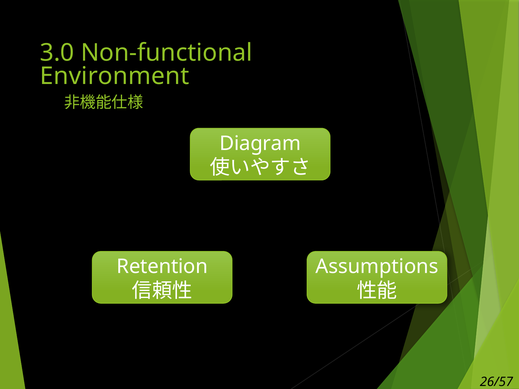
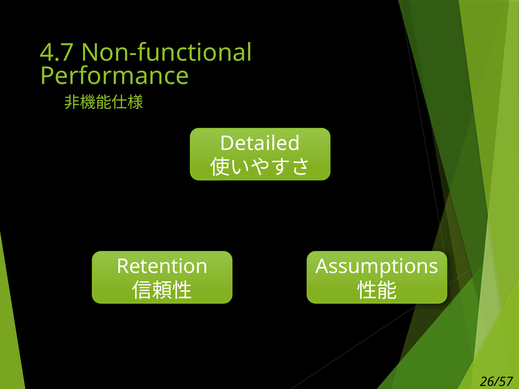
3.0: 3.0 -> 4.7
Environment: Environment -> Performance
Diagram: Diagram -> Detailed
